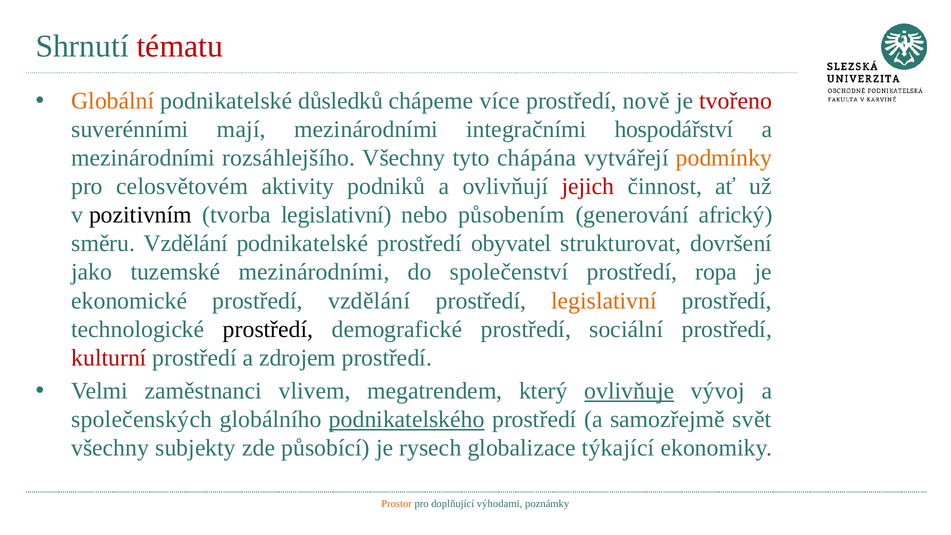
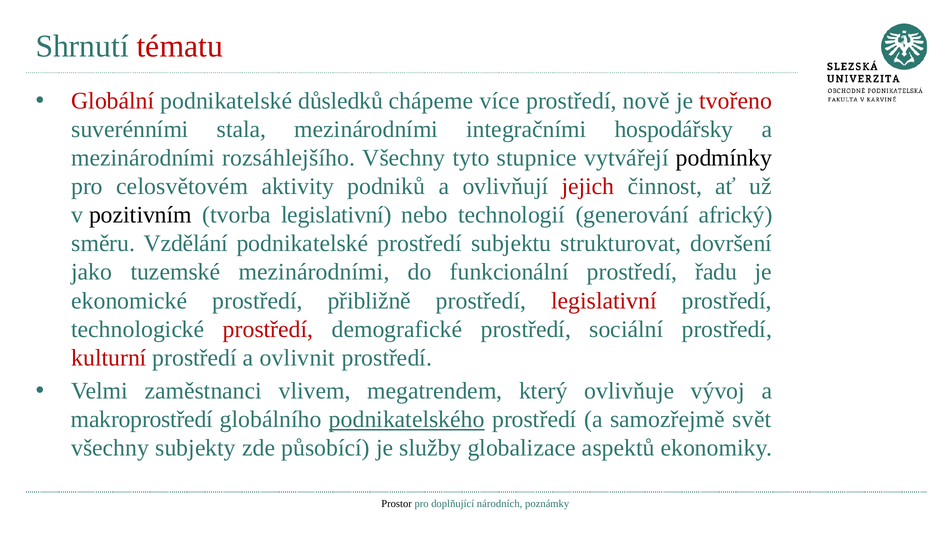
Globální colour: orange -> red
mají: mají -> stala
hospodářství: hospodářství -> hospodářsky
chápána: chápána -> stupnice
podmínky colour: orange -> black
působením: působením -> technologií
obyvatel: obyvatel -> subjektu
společenství: společenství -> funkcionální
ropa: ropa -> řadu
prostředí vzdělání: vzdělání -> přibližně
legislativní at (604, 301) colour: orange -> red
prostředí at (268, 329) colour: black -> red
zdrojem: zdrojem -> ovlivnit
ovlivňuje underline: present -> none
společenských: společenských -> makroprostředí
rysech: rysech -> služby
týkající: týkající -> aspektů
Prostor colour: orange -> black
výhodami: výhodami -> národních
